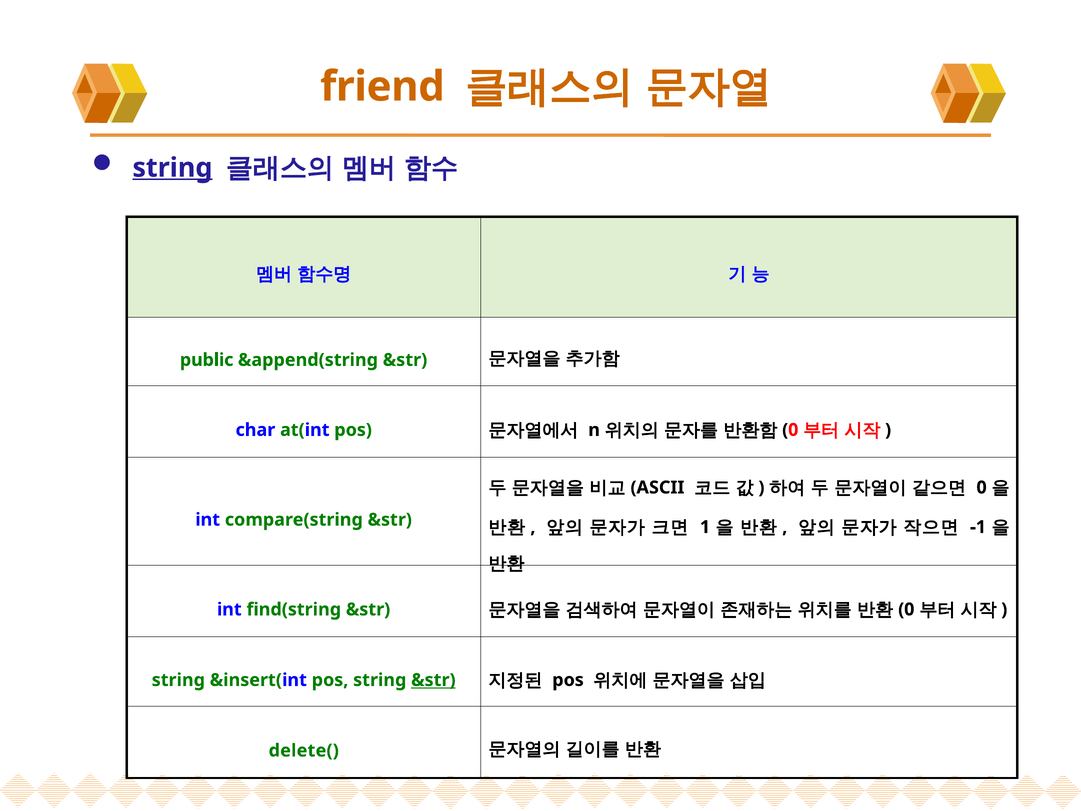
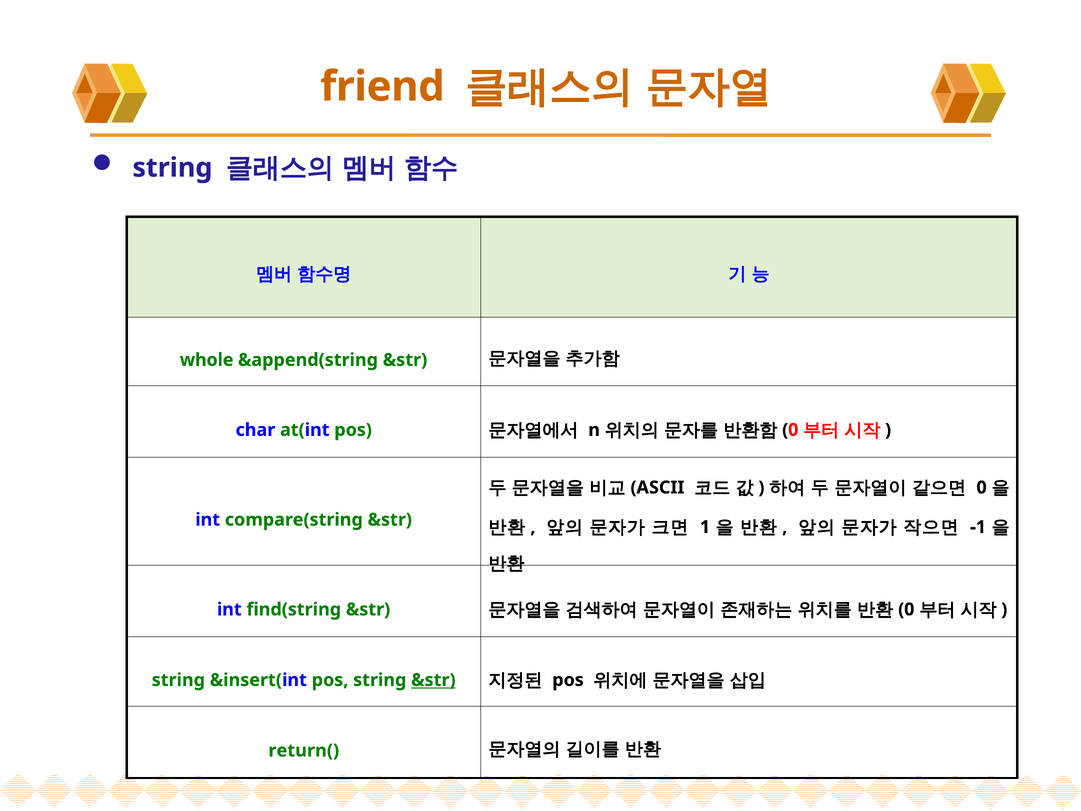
string at (172, 168) underline: present -> none
public: public -> whole
delete(: delete( -> return(
